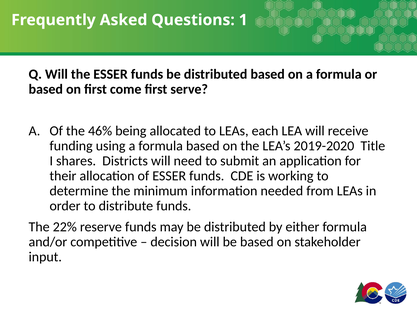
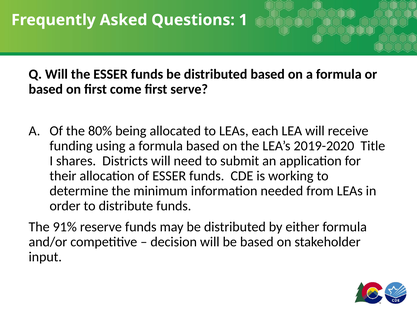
46%: 46% -> 80%
22%: 22% -> 91%
